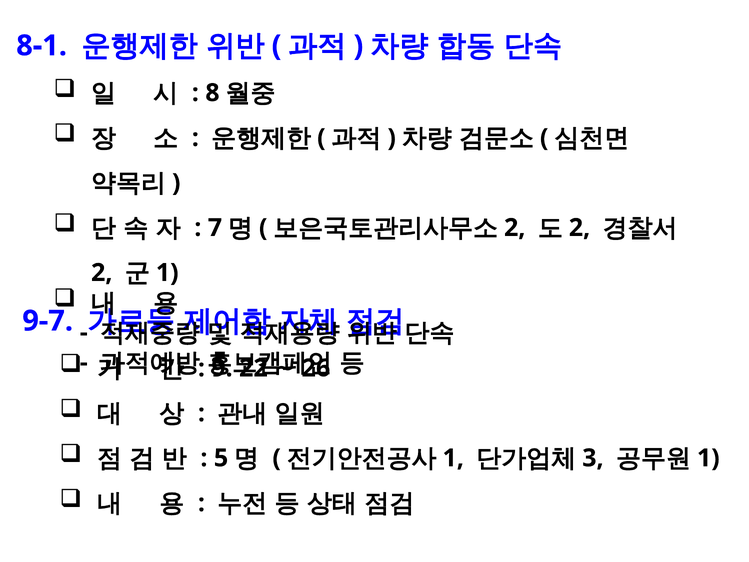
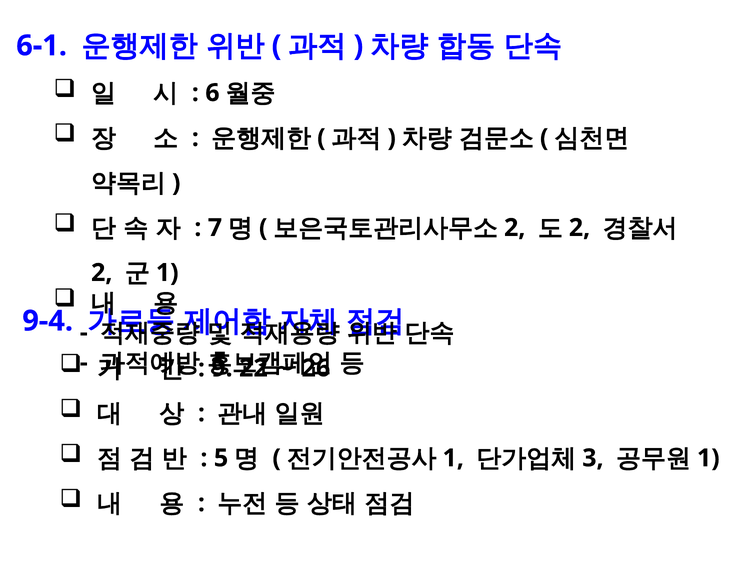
8-1: 8-1 -> 6-1
8: 8 -> 6
9-7: 9-7 -> 9-4
